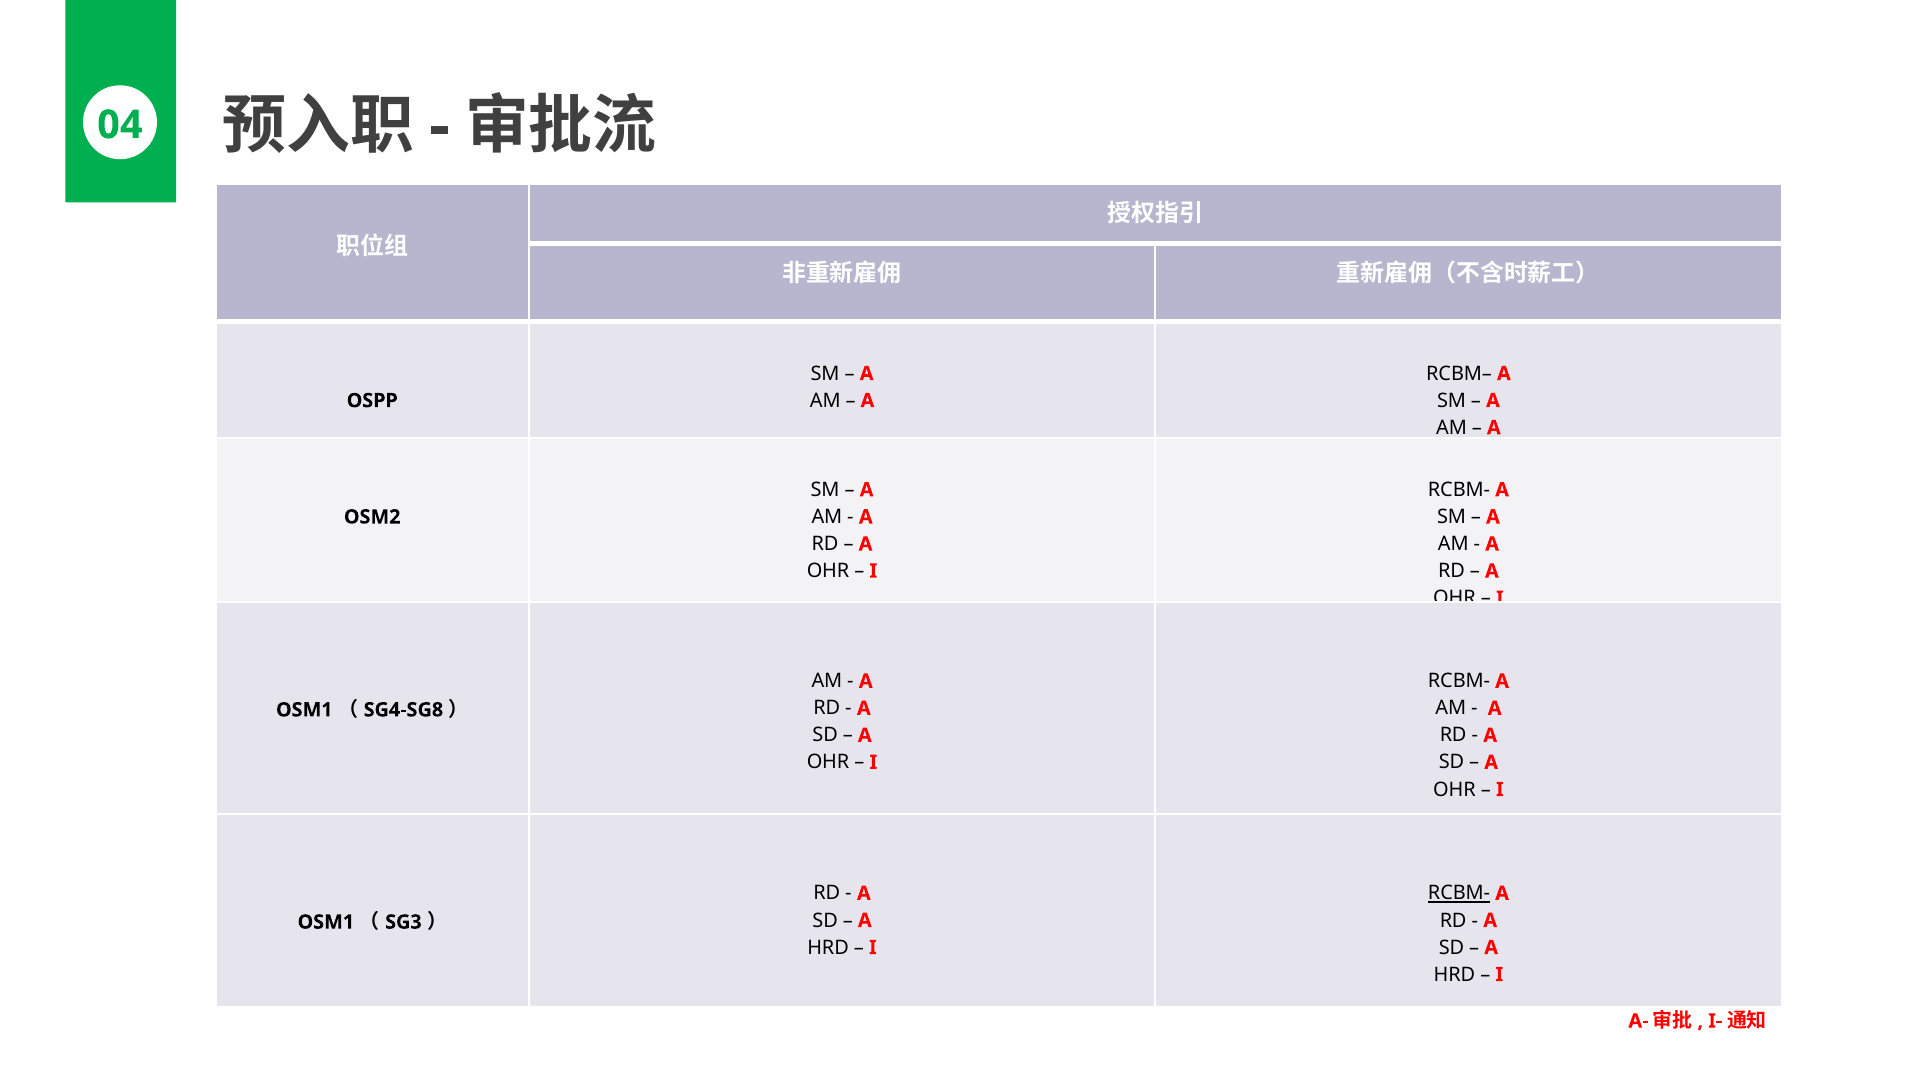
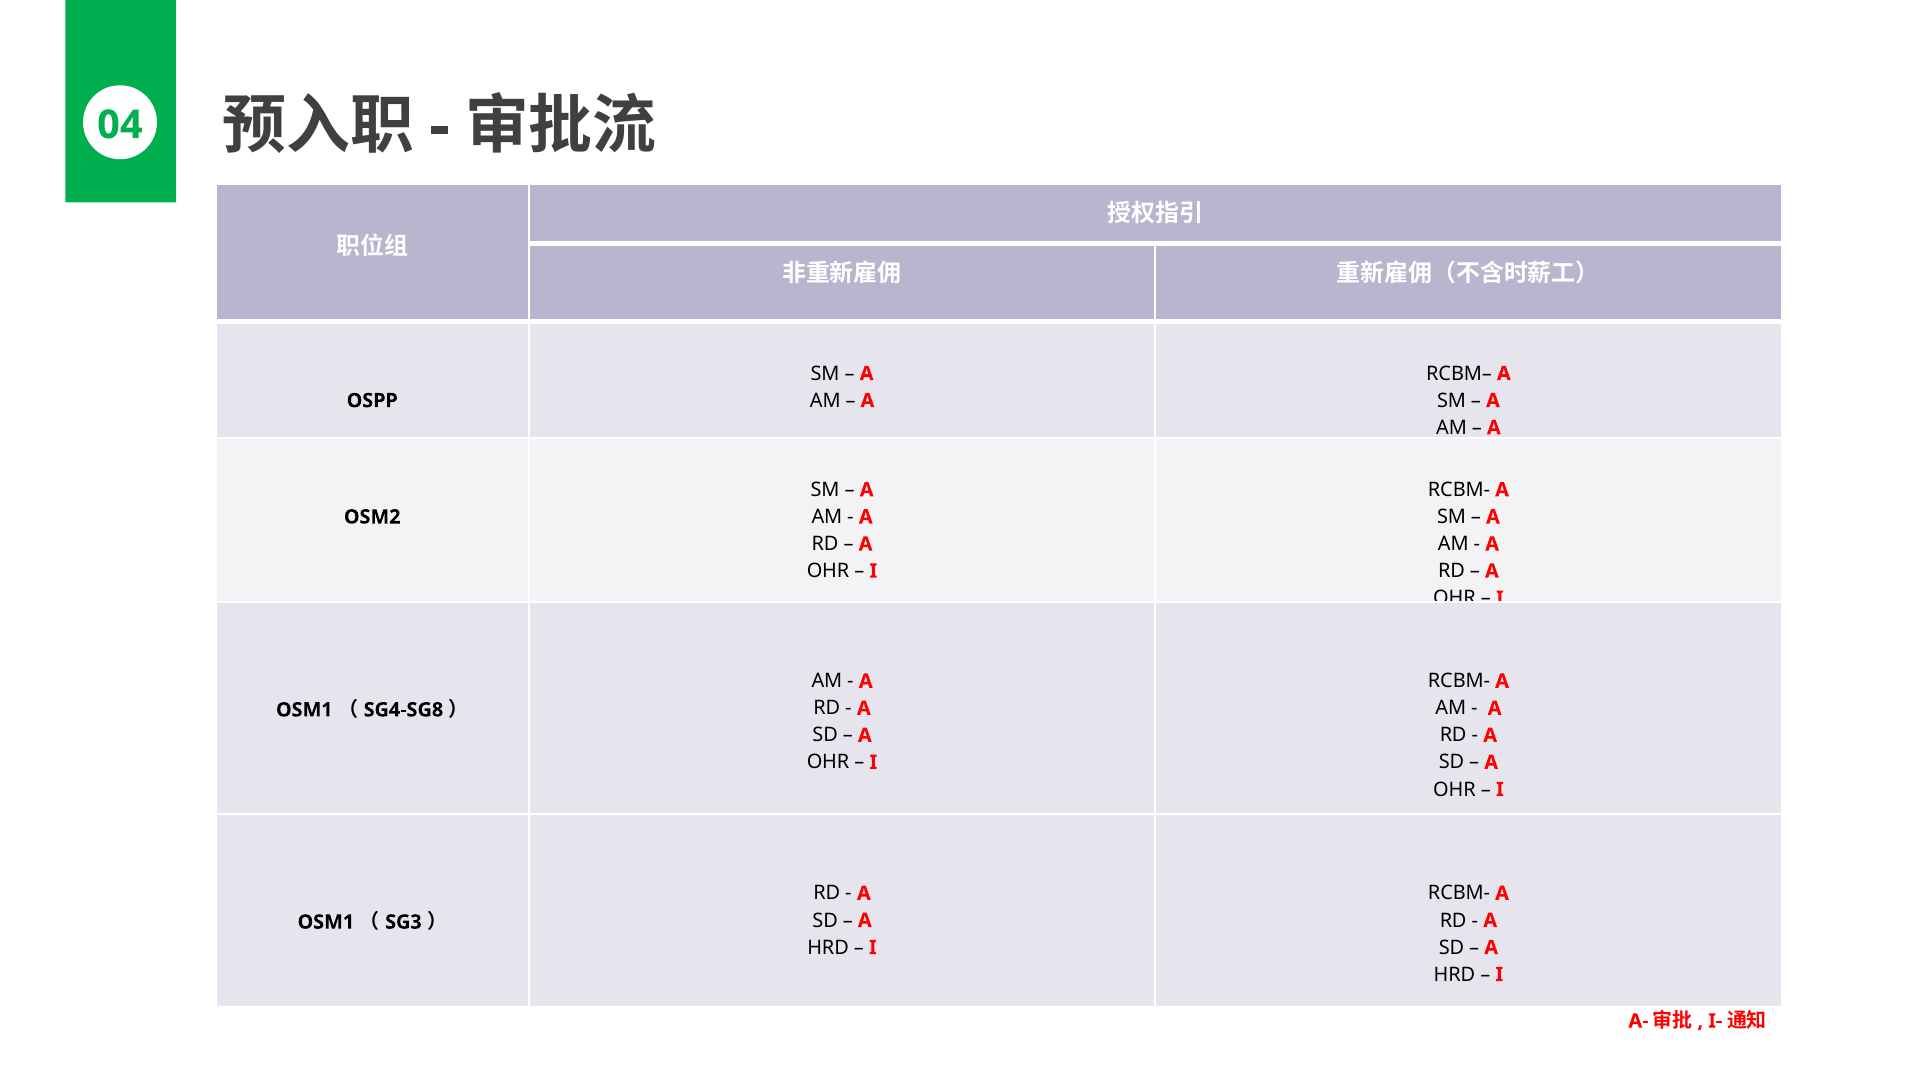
RCBM- at (1459, 893) underline: present -> none
